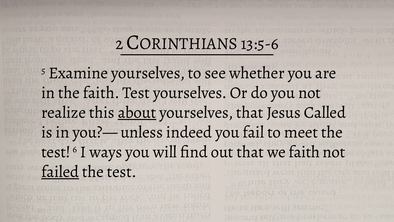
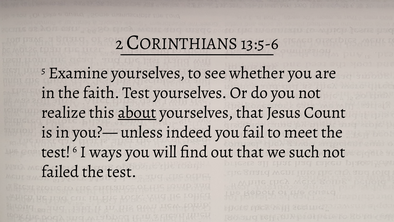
Called: Called -> Count
we faith: faith -> such
failed underline: present -> none
